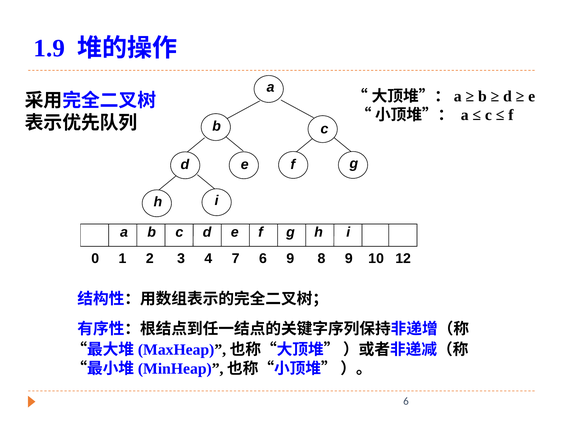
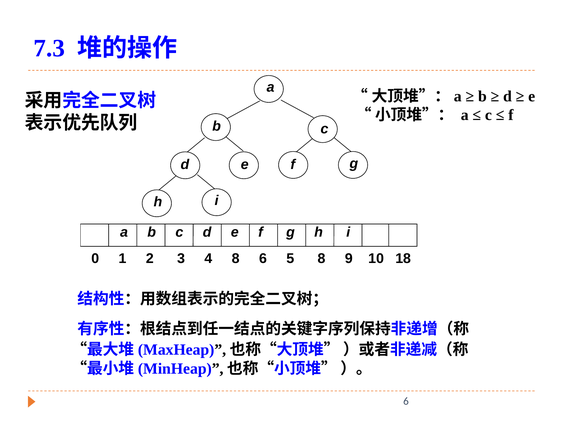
1.9: 1.9 -> 7.3
4 7: 7 -> 8
6 9: 9 -> 5
12: 12 -> 18
